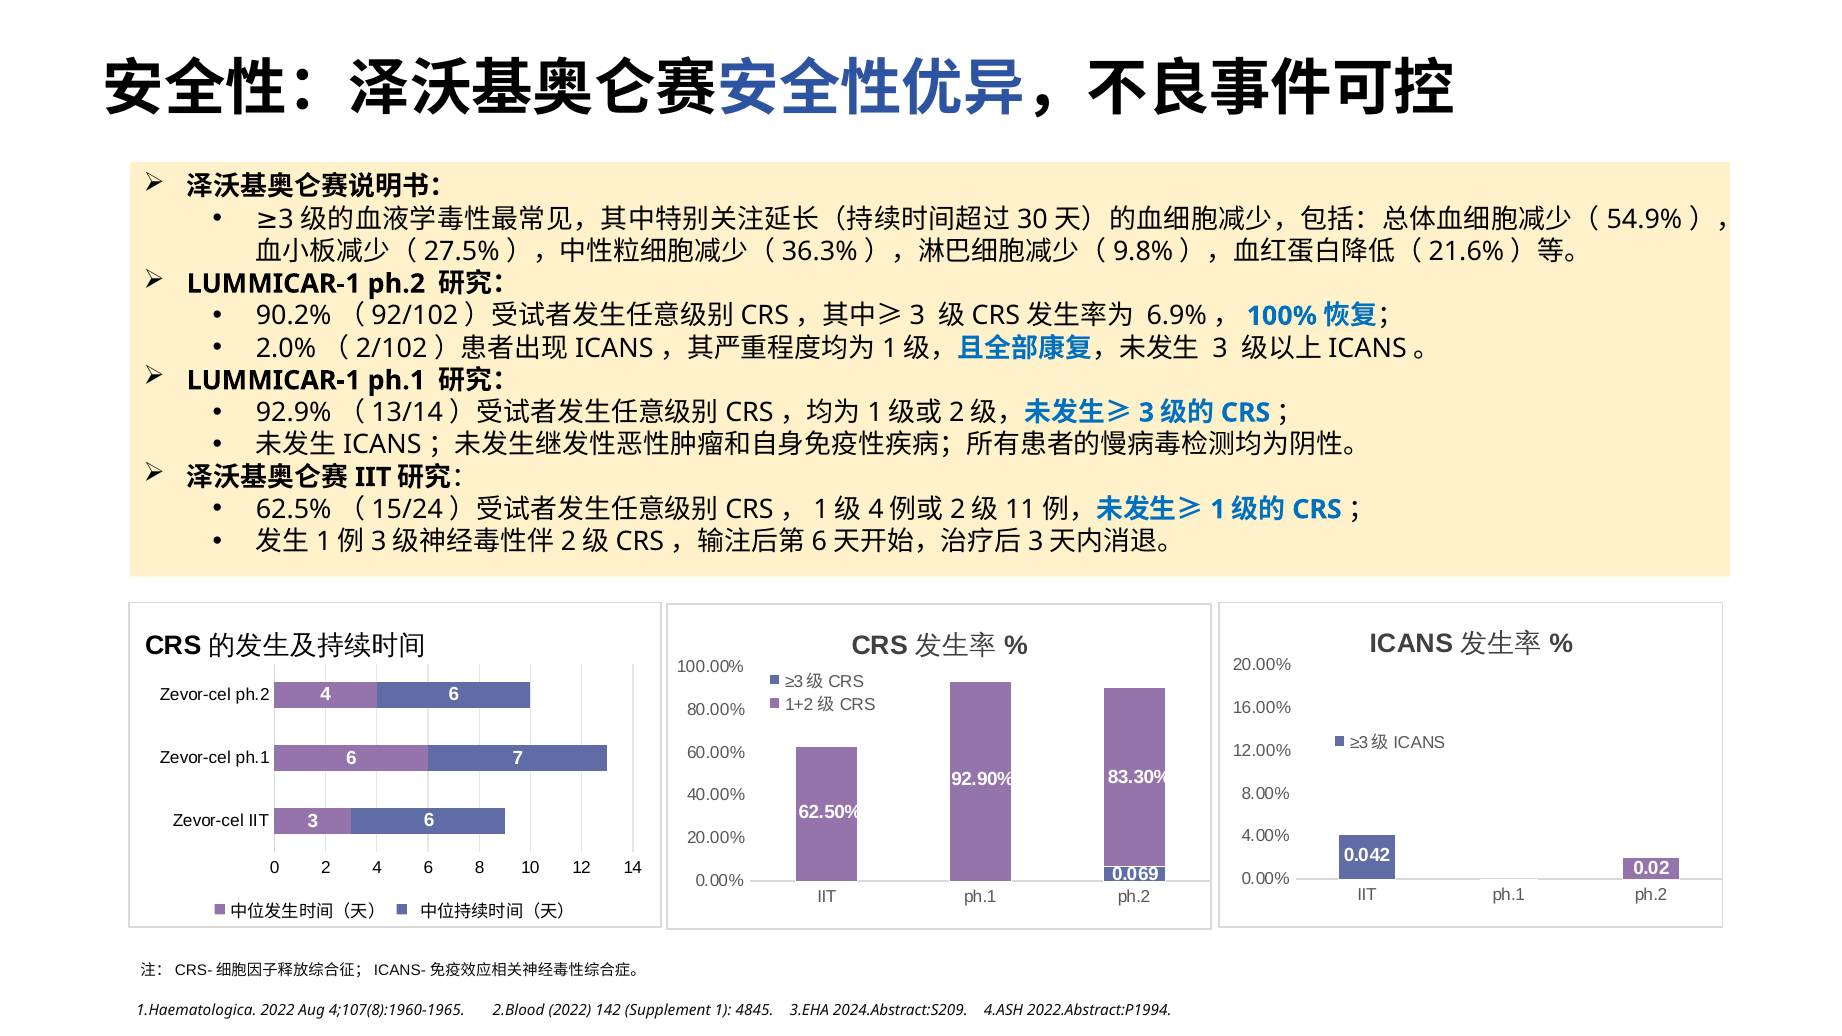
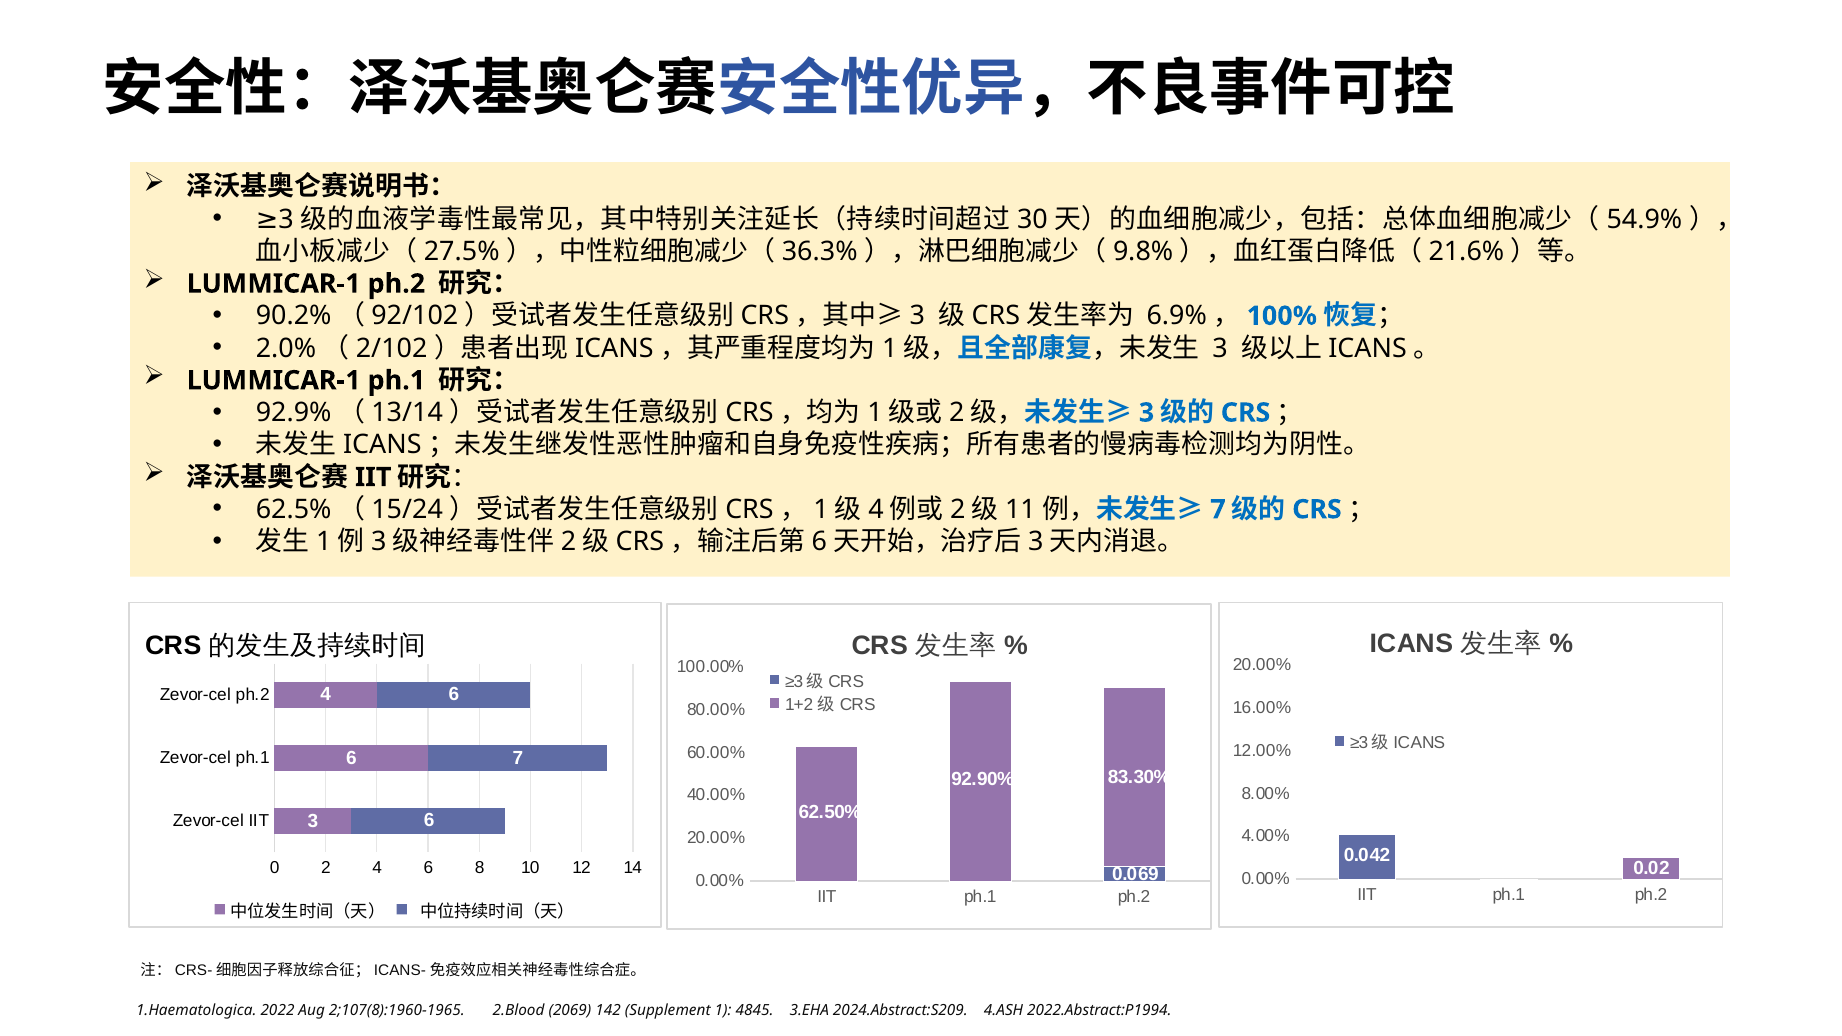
1 at (1218, 510): 1 -> 7
4;107(8):1960-1965: 4;107(8):1960-1965 -> 2;107(8):1960-1965
2.Blood 2022: 2022 -> 2069
